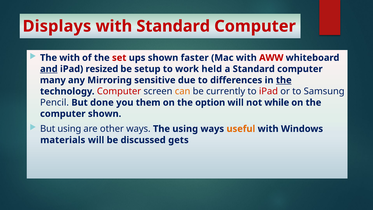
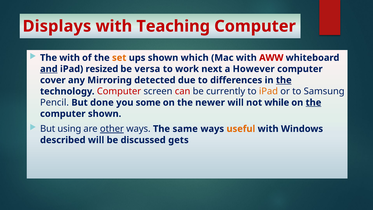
with Standard: Standard -> Teaching
set colour: red -> orange
faster: faster -> which
setup: setup -> versa
held: held -> next
a Standard: Standard -> However
many: many -> cover
sensitive: sensitive -> detected
can colour: orange -> red
iPad at (268, 91) colour: red -> orange
them: them -> some
option: option -> newer
the at (313, 102) underline: none -> present
other underline: none -> present
The using: using -> same
materials: materials -> described
